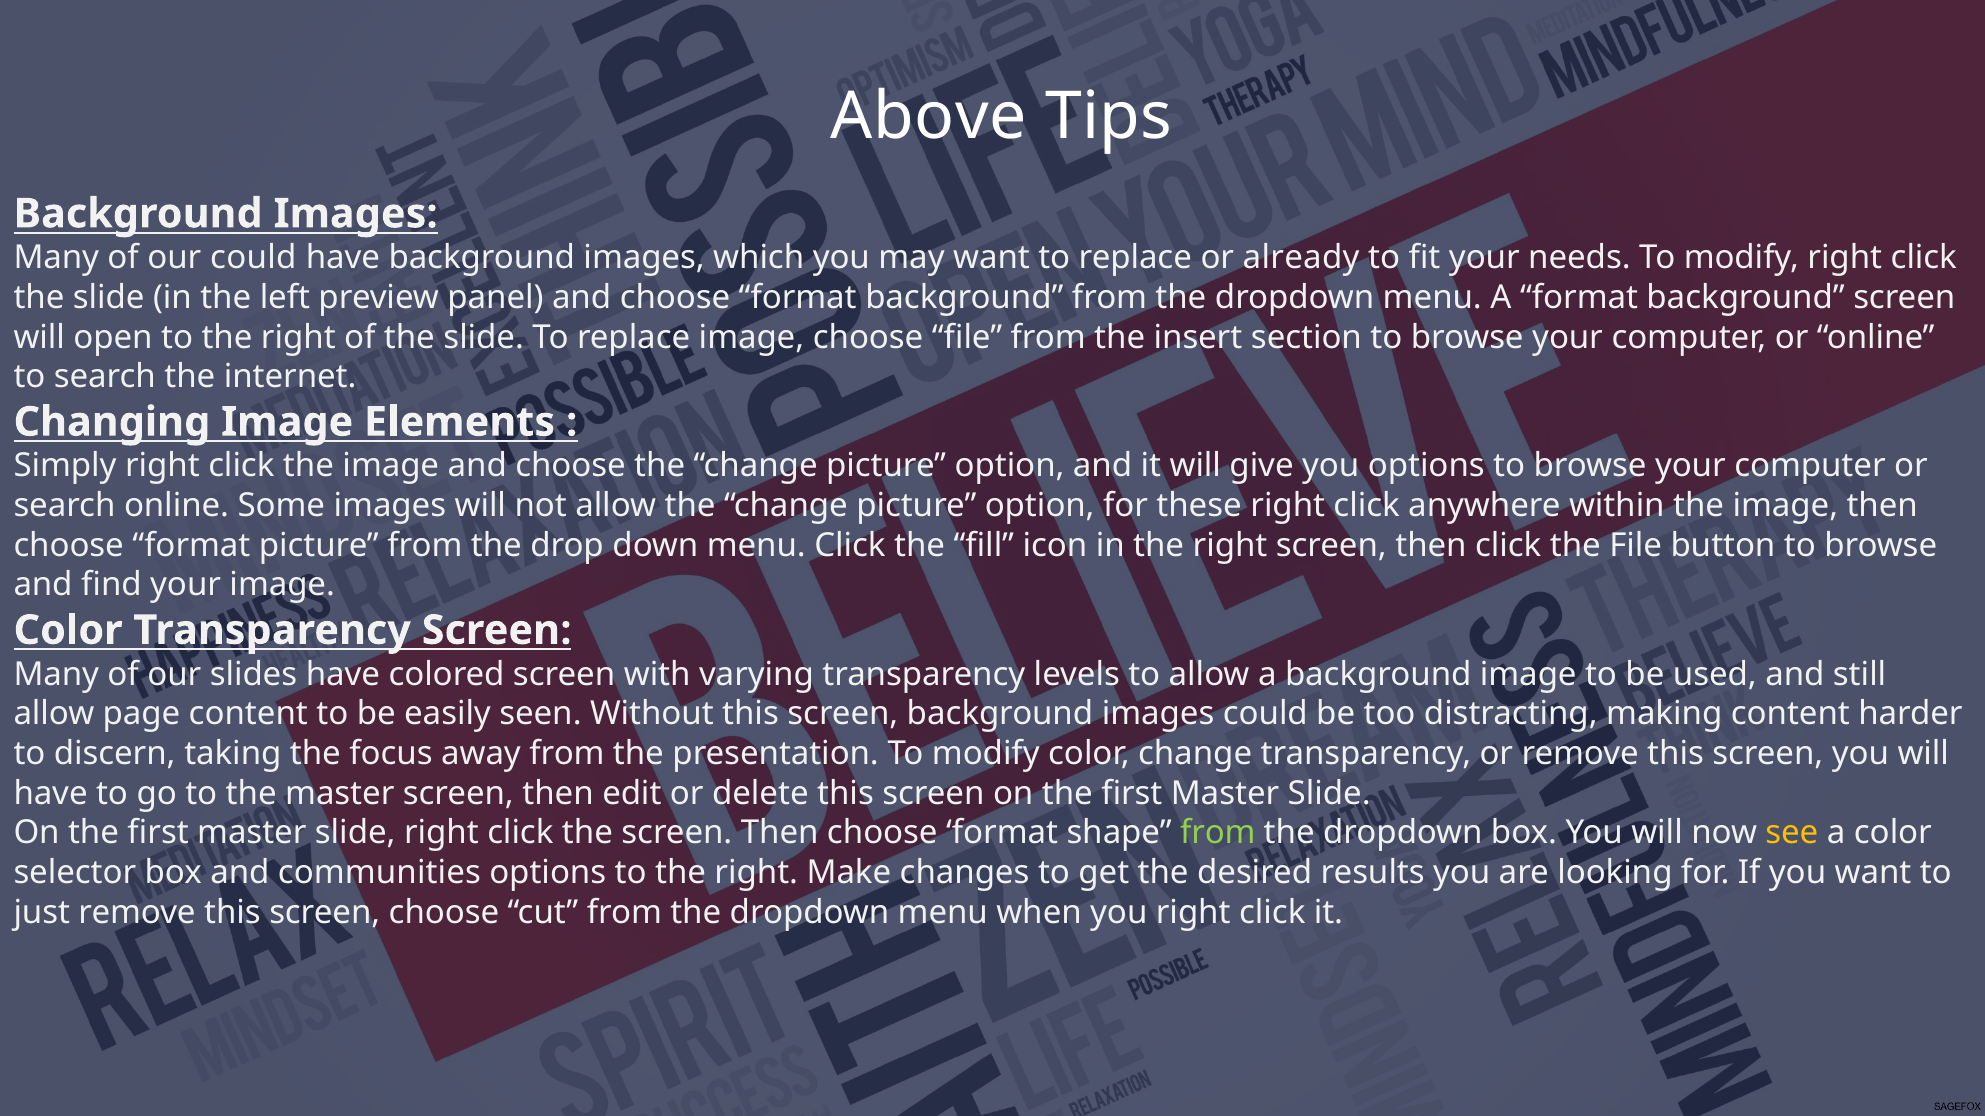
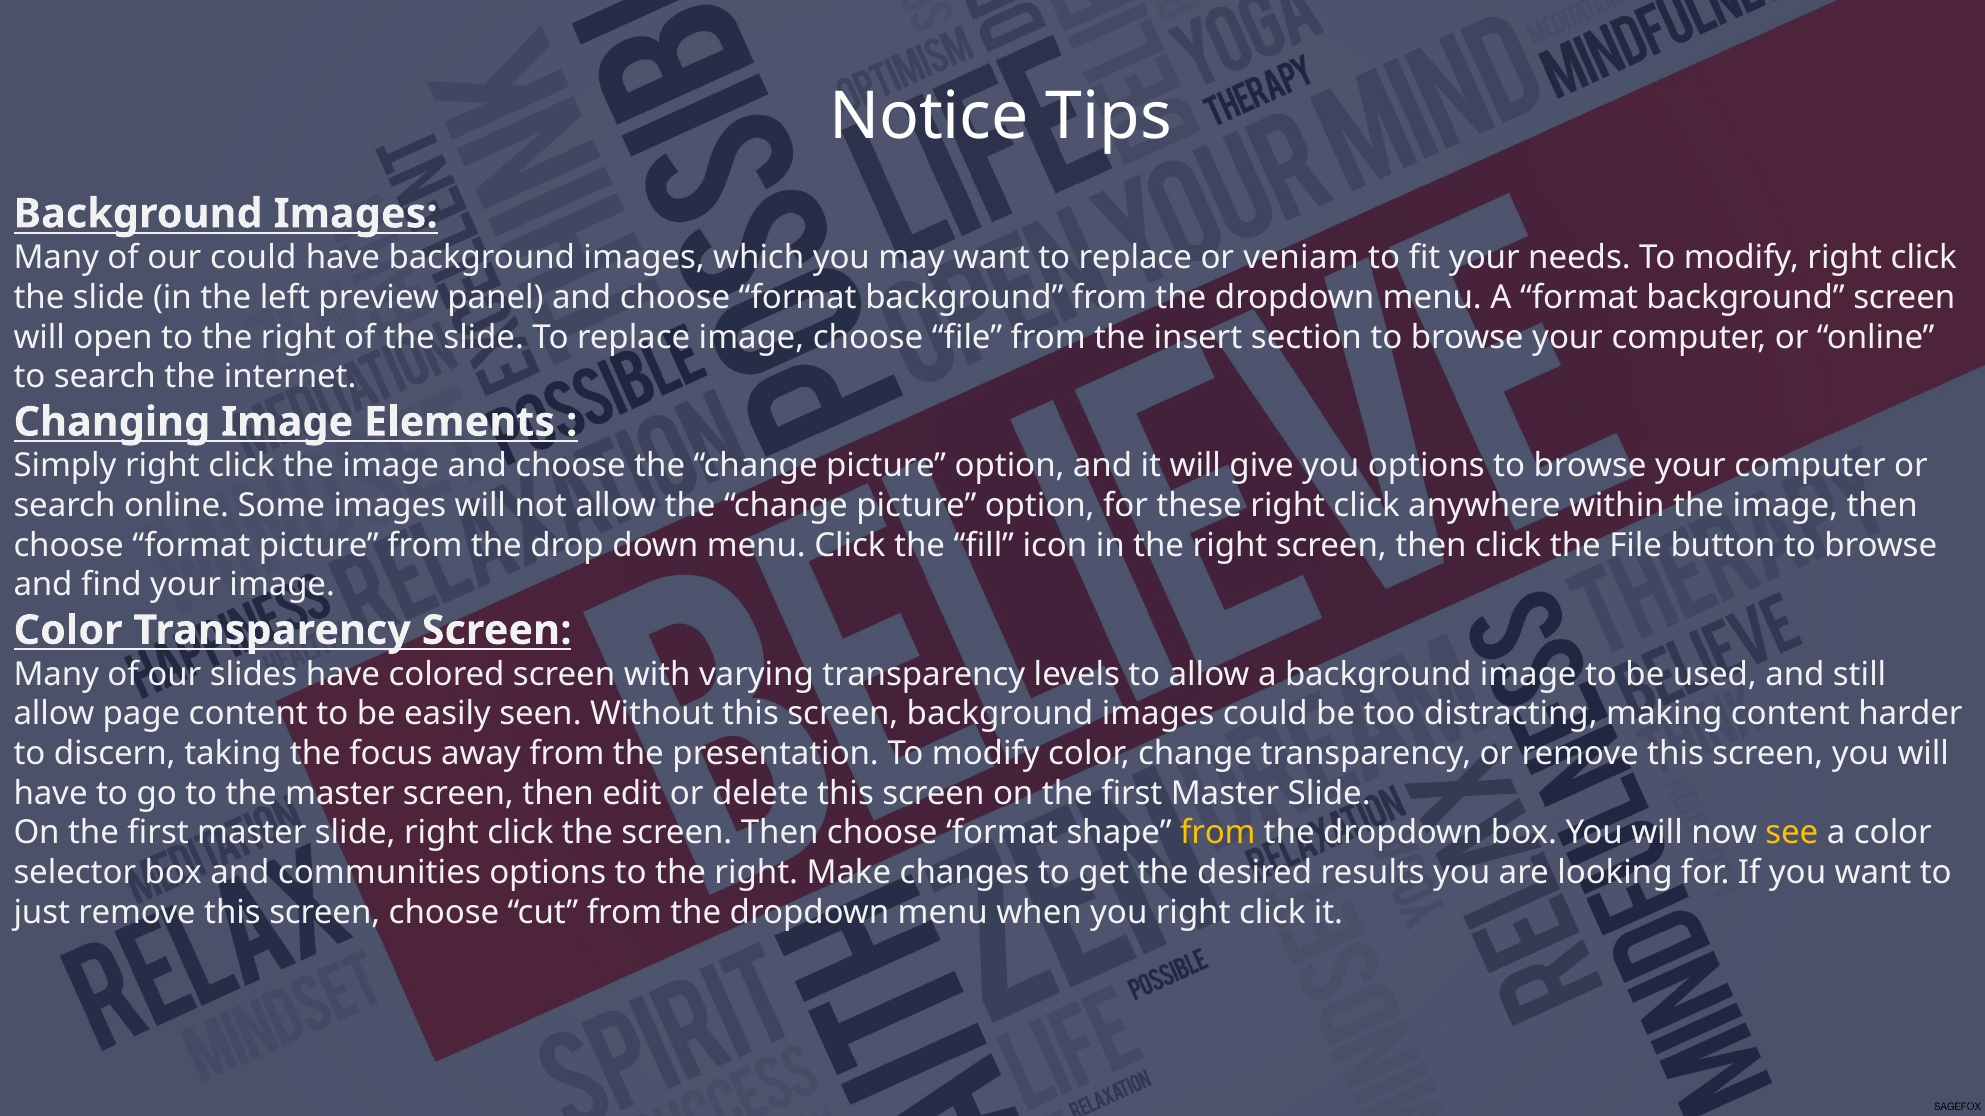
Above: Above -> Notice
already: already -> veniam
from at (1218, 833) colour: light green -> yellow
